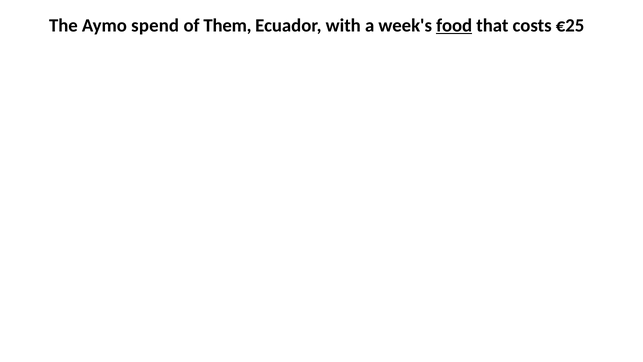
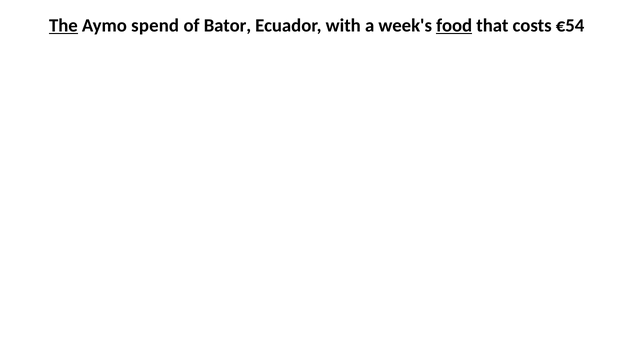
The underline: none -> present
Them: Them -> Bator
€25: €25 -> €54
